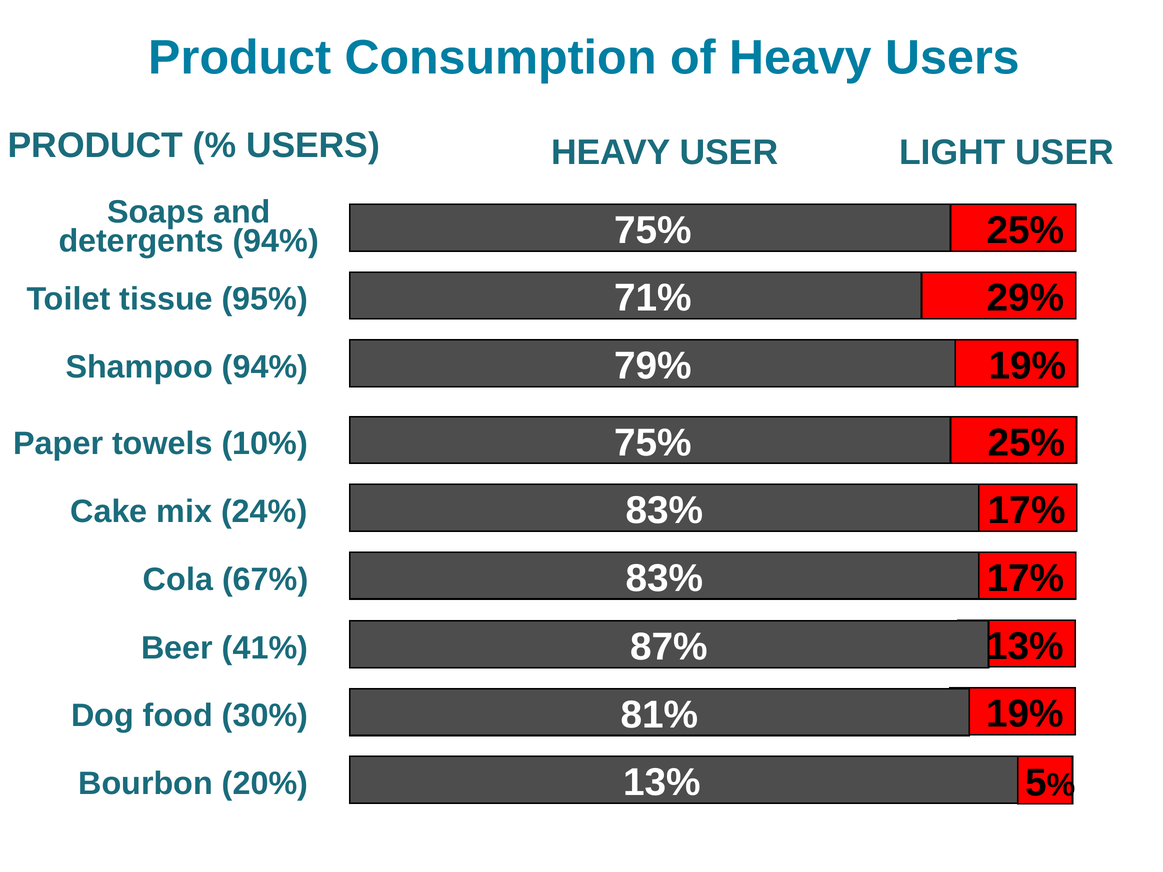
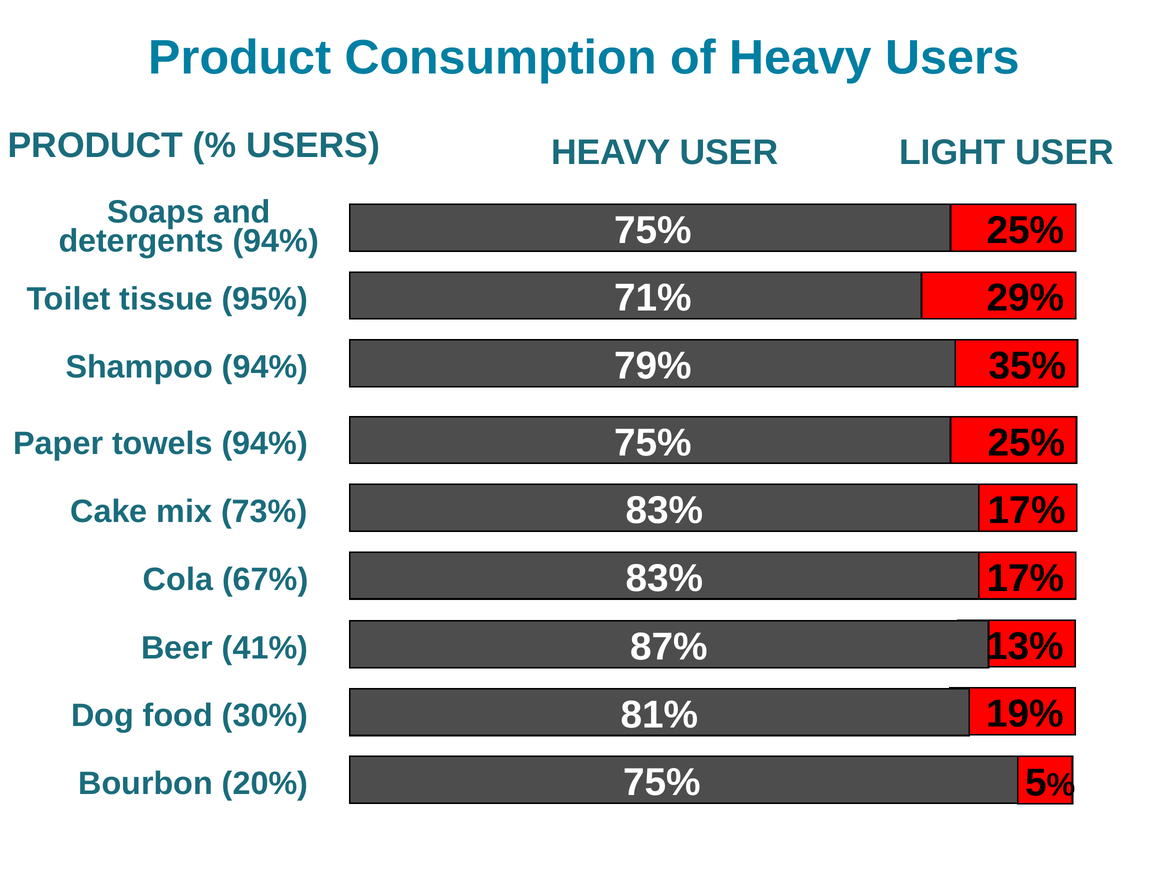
79% 19%: 19% -> 35%
towels 10%: 10% -> 94%
24%: 24% -> 73%
13% at (662, 783): 13% -> 75%
